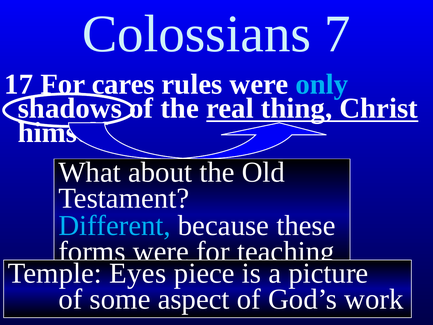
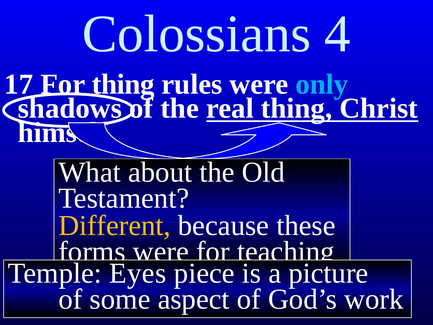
7: 7 -> 4
cares at (123, 84): cares -> thing
Different colour: light blue -> yellow
